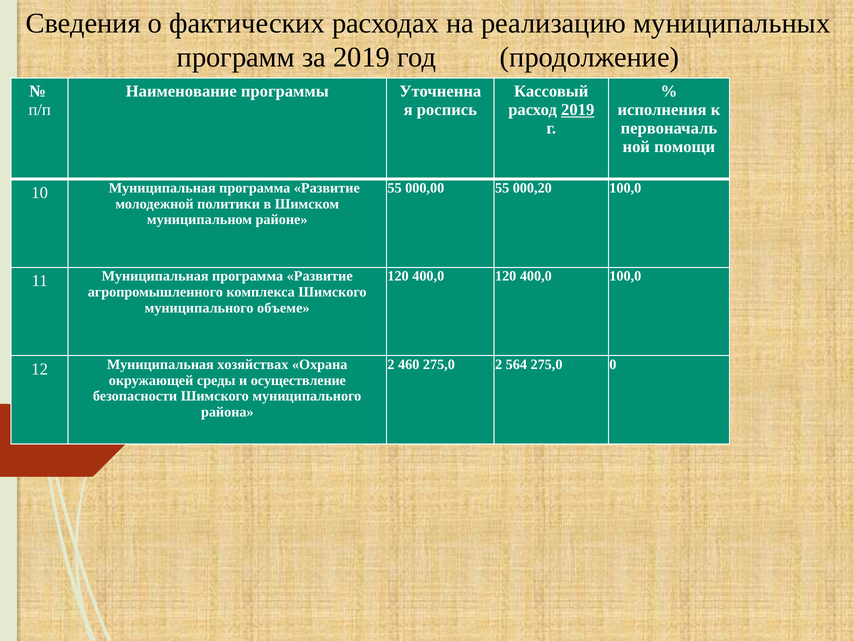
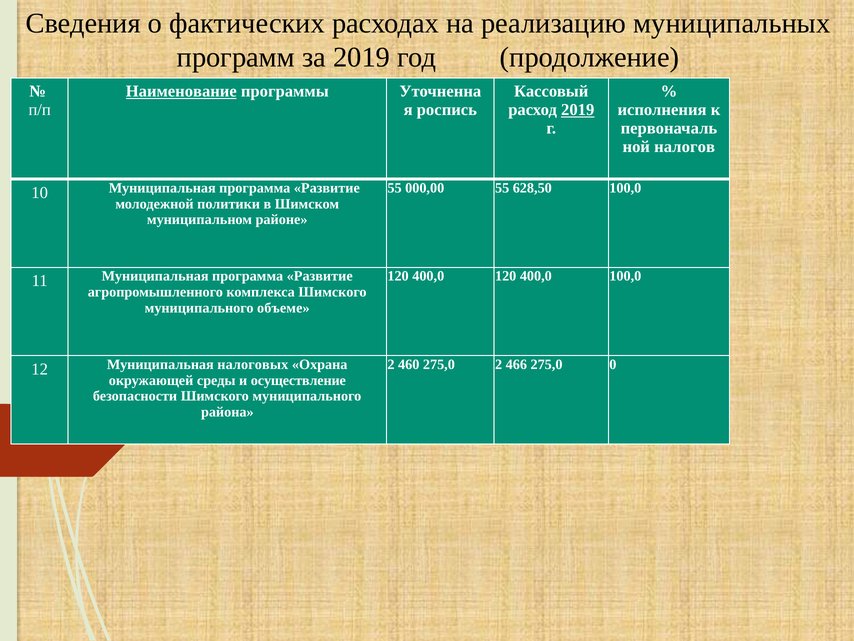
Наименование underline: none -> present
помощи: помощи -> налогов
000,20: 000,20 -> 628,50
564: 564 -> 466
хозяйствах: хозяйствах -> налоговых
